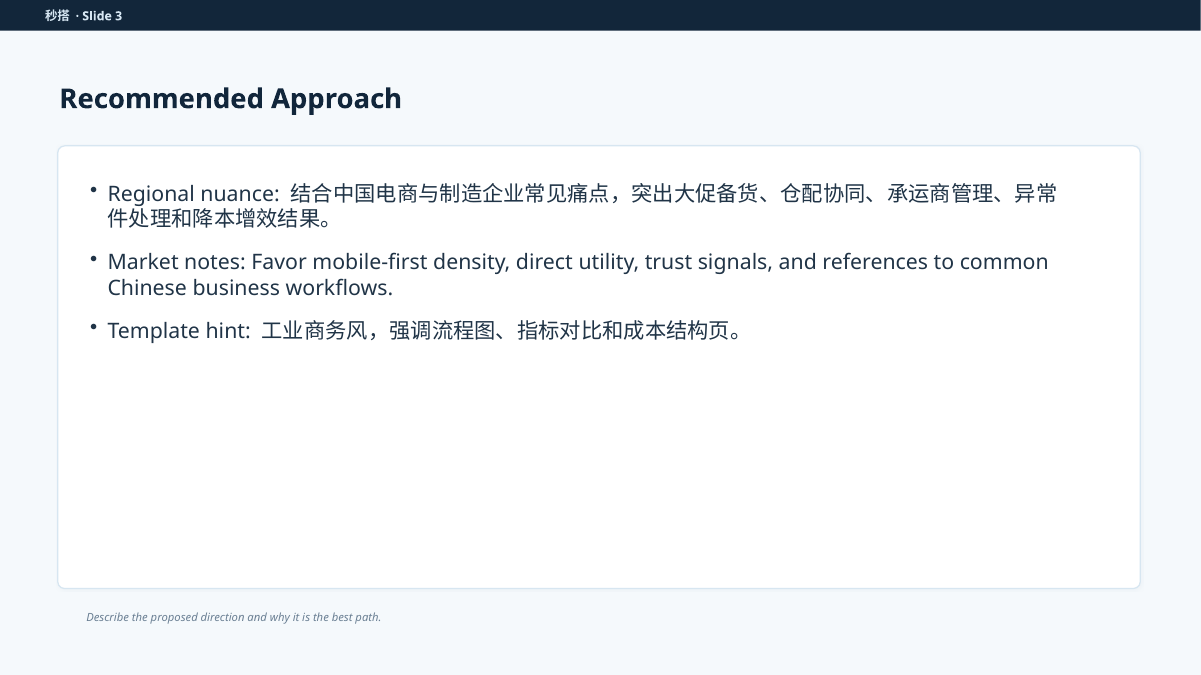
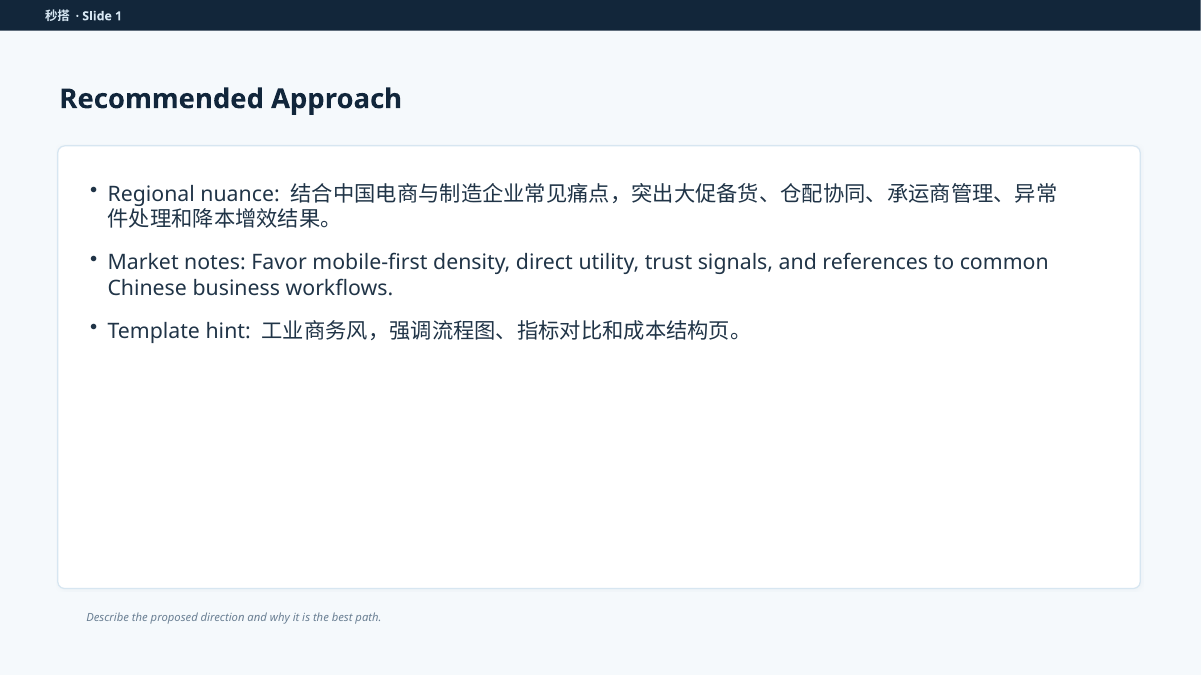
3: 3 -> 1
